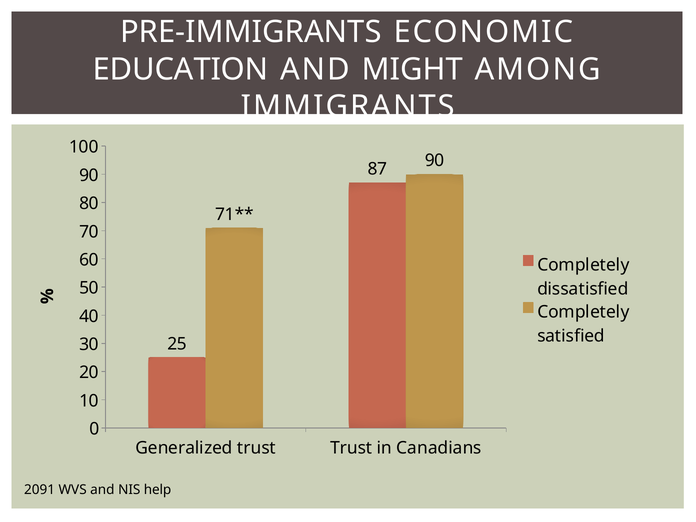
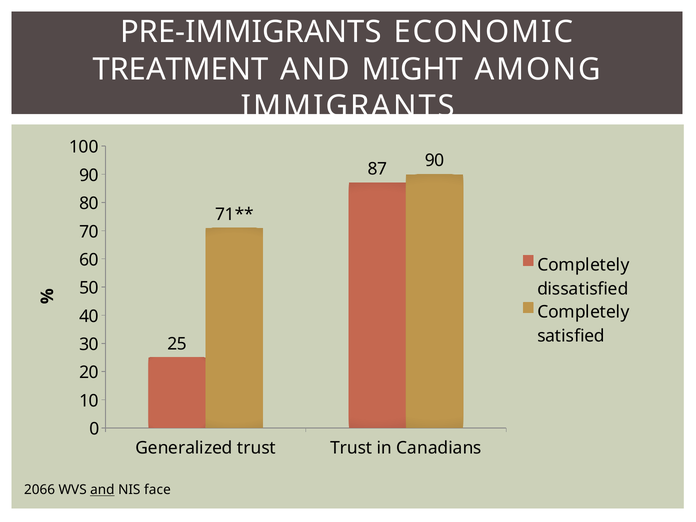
EDUCATION: EDUCATION -> TREATMENT
2091: 2091 -> 2066
and at (102, 490) underline: none -> present
help: help -> face
